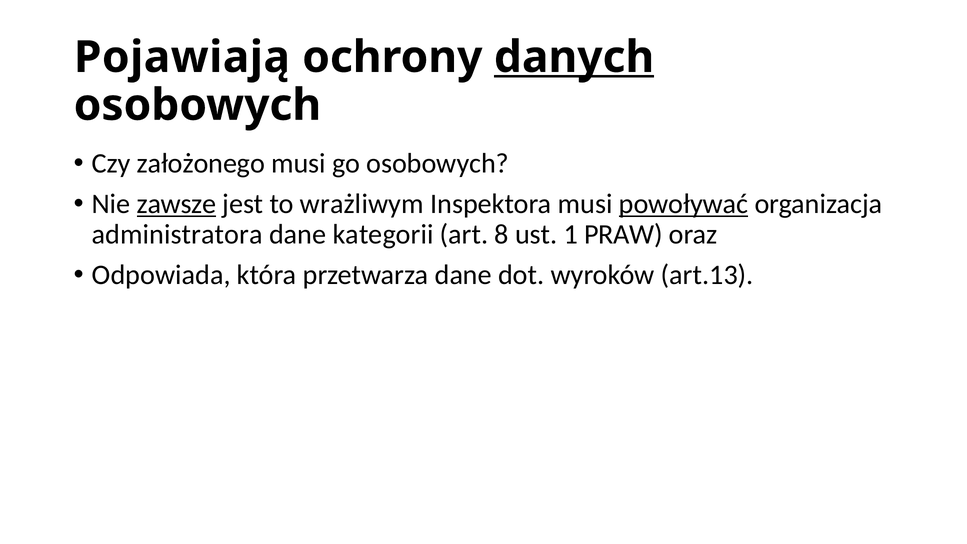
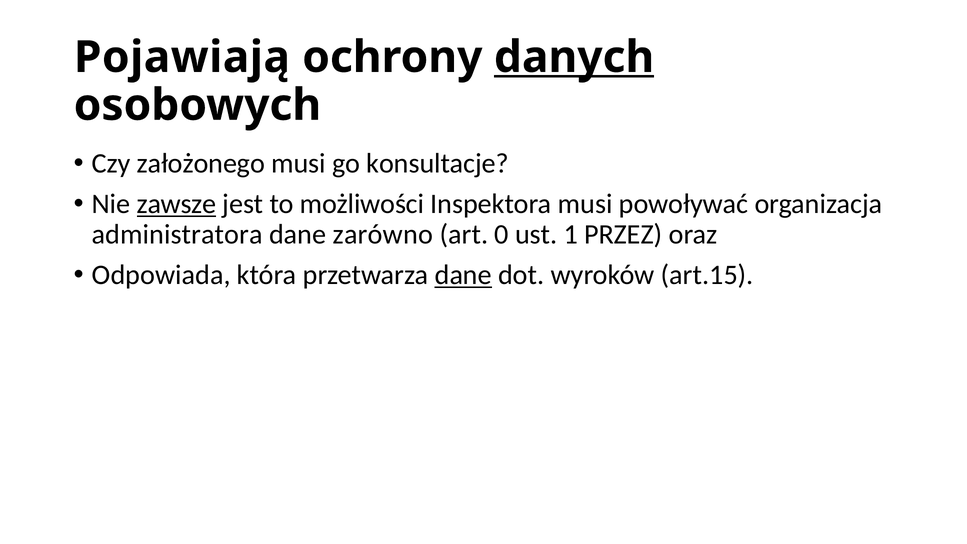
go osobowych: osobowych -> konsultacje
wrażliwym: wrażliwym -> możliwości
powoływać underline: present -> none
kategorii: kategorii -> zarówno
8: 8 -> 0
PRAW: PRAW -> PRZEZ
dane at (463, 275) underline: none -> present
art.13: art.13 -> art.15
